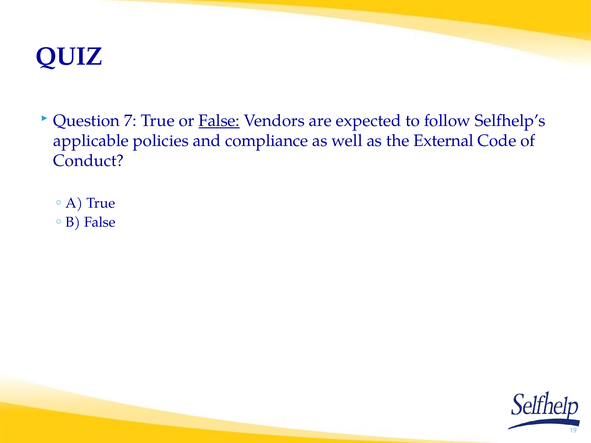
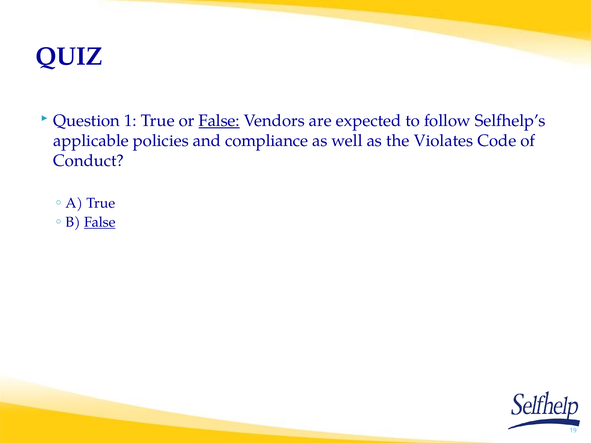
7: 7 -> 1
External: External -> Violates
False at (100, 222) underline: none -> present
